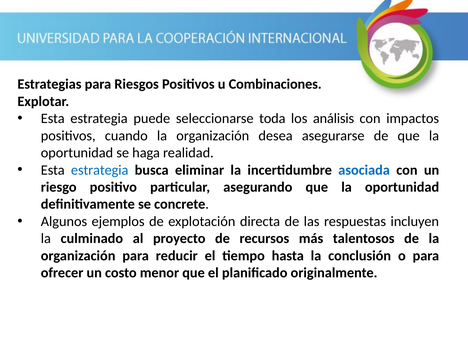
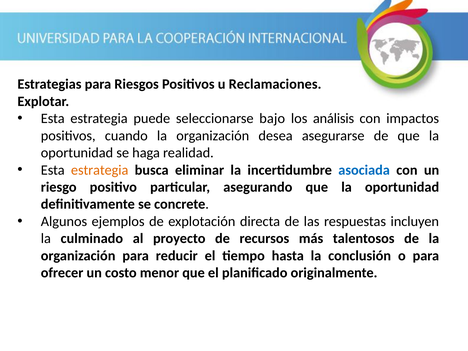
Combinaciones: Combinaciones -> Reclamaciones
toda: toda -> bajo
estrategia at (100, 170) colour: blue -> orange
